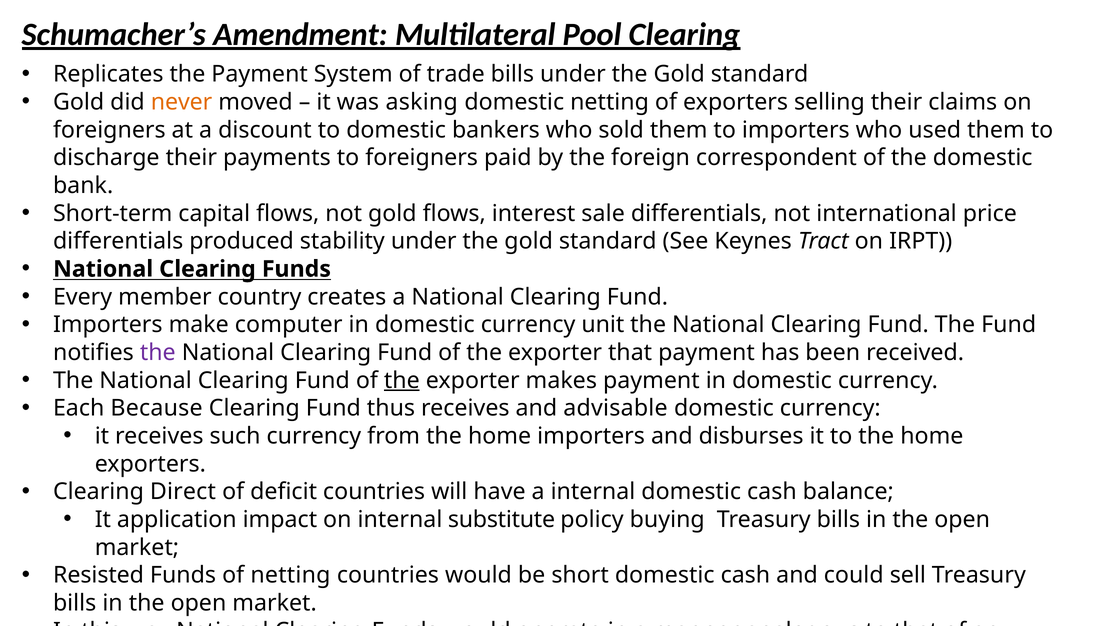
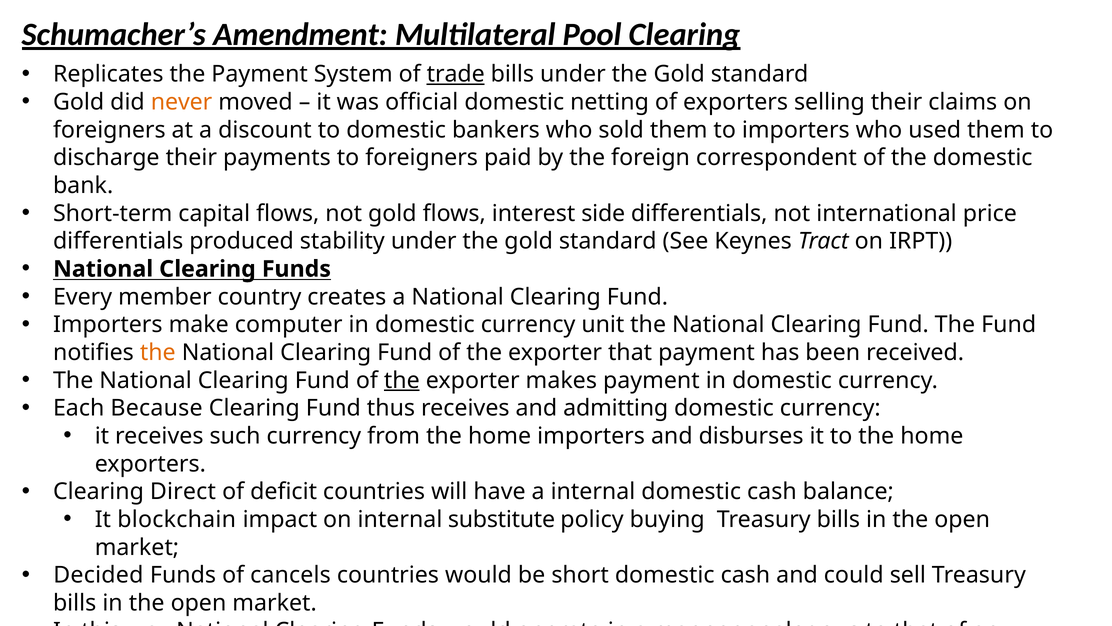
trade underline: none -> present
asking: asking -> official
sale: sale -> side
the at (158, 352) colour: purple -> orange
advisable: advisable -> admitting
application: application -> blockchain
Resisted: Resisted -> Decided
of netting: netting -> cancels
